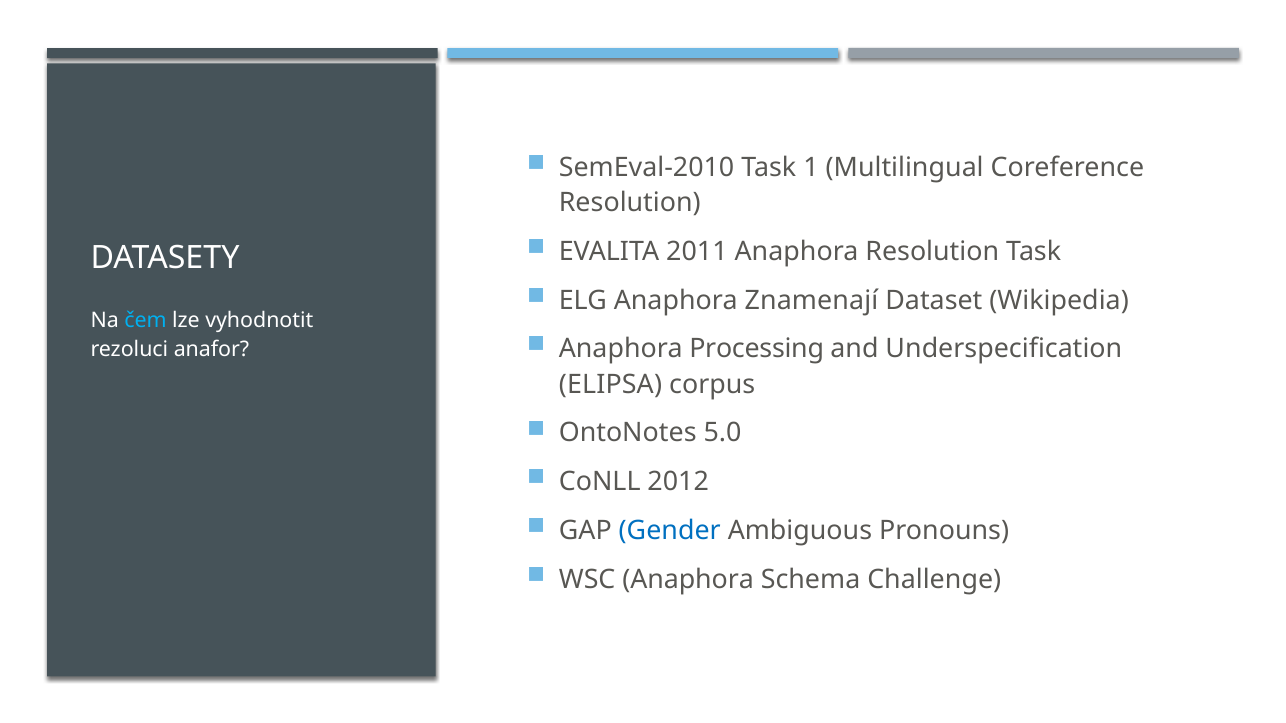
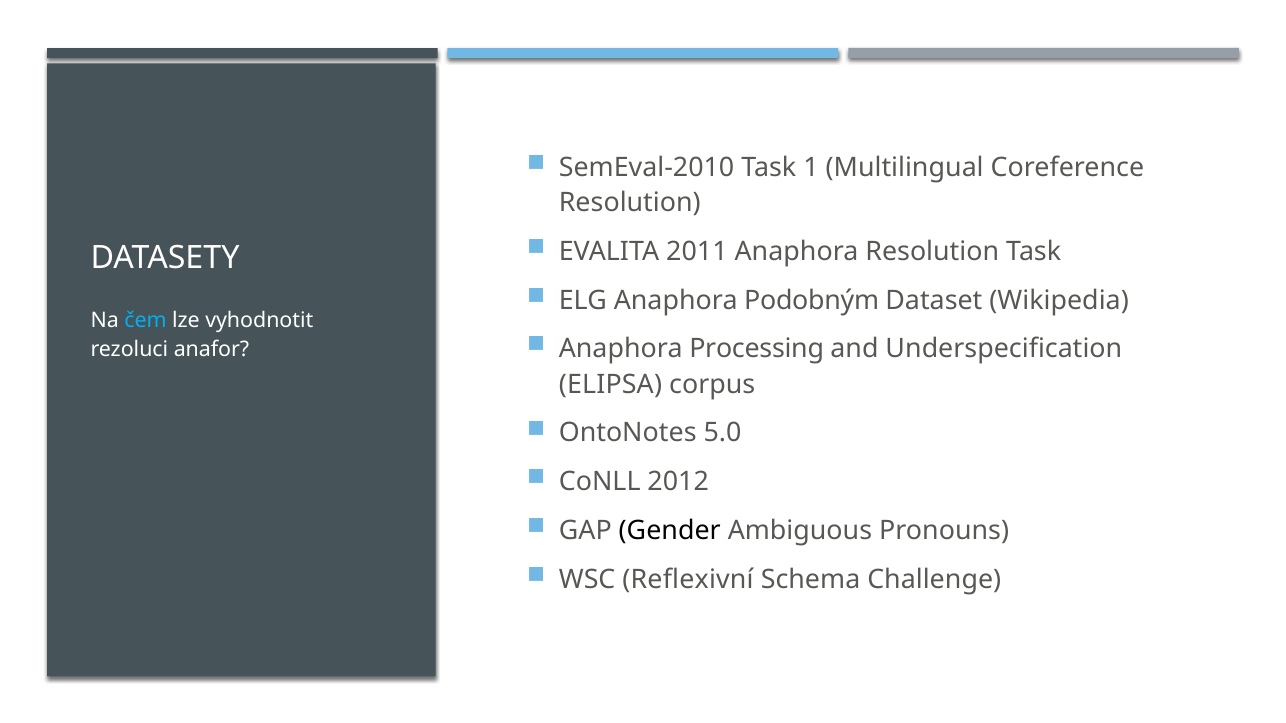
Znamenají: Znamenají -> Podobným
Gender colour: blue -> black
WSC Anaphora: Anaphora -> Reflexivní
